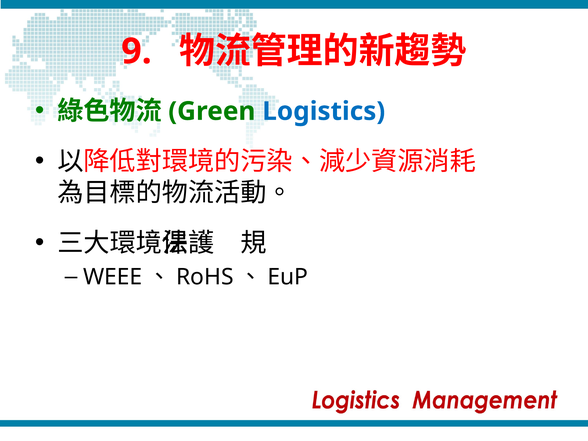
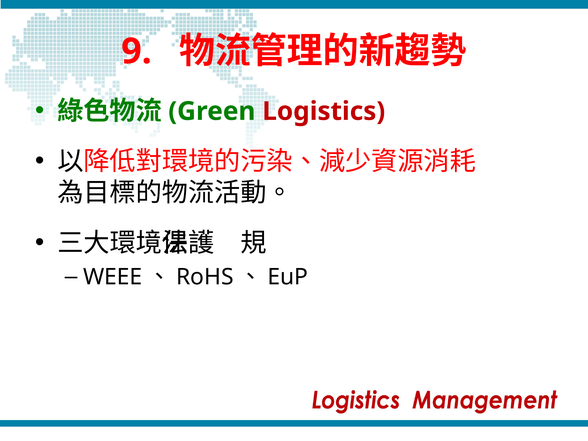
Logistics colour: blue -> red
